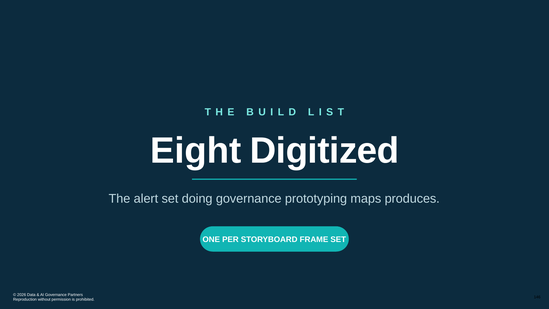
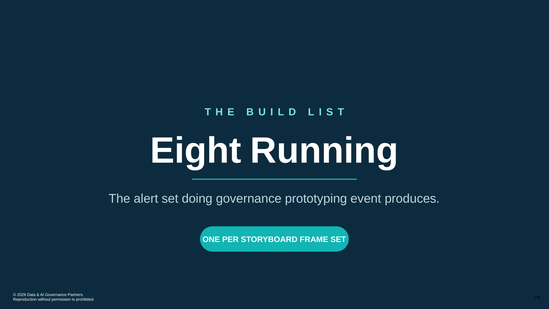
Digitized: Digitized -> Running
maps: maps -> event
